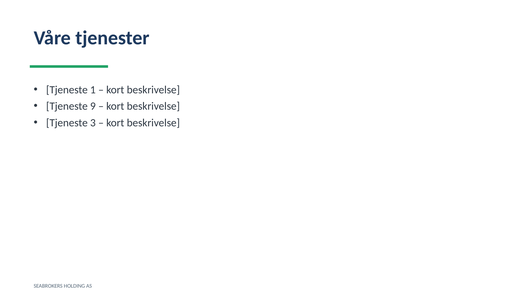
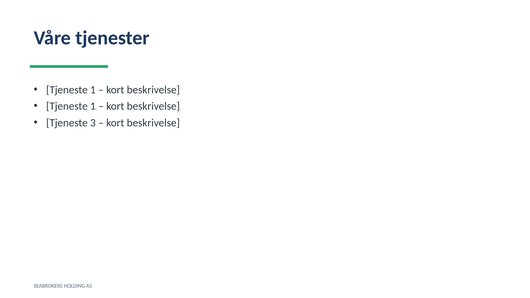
9 at (93, 106): 9 -> 1
